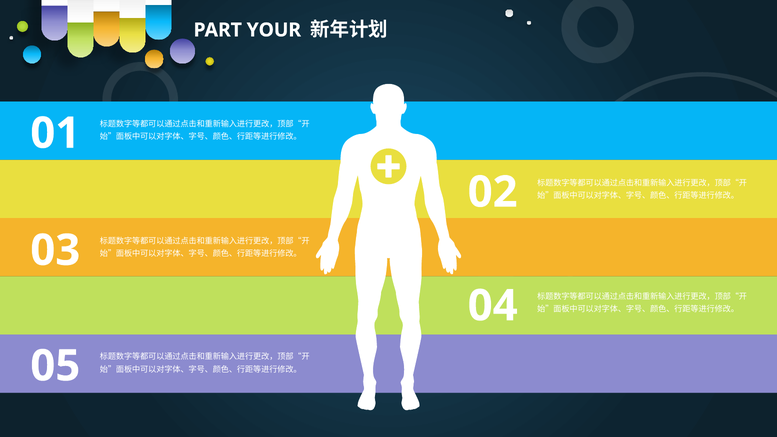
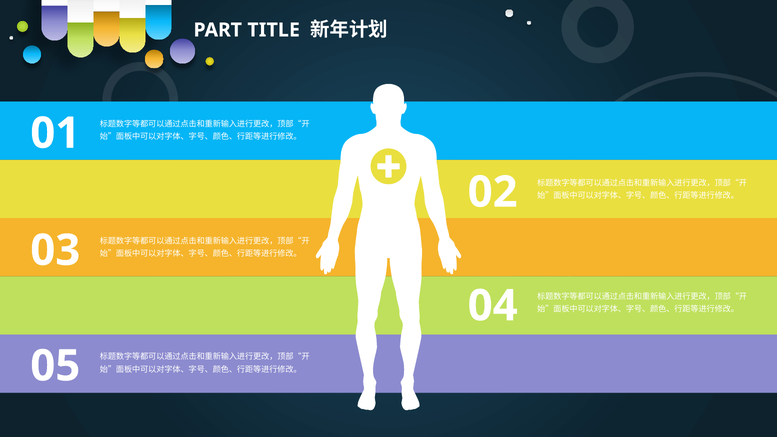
YOUR: YOUR -> TITLE
